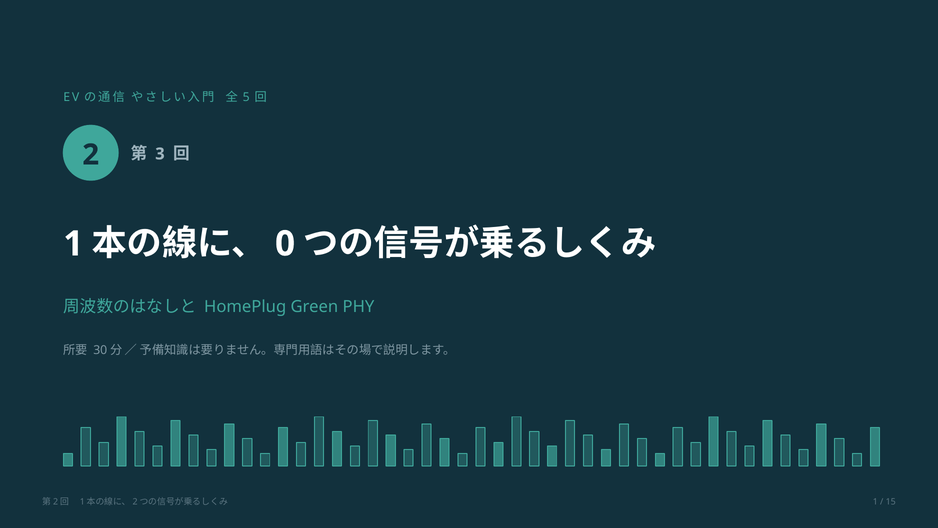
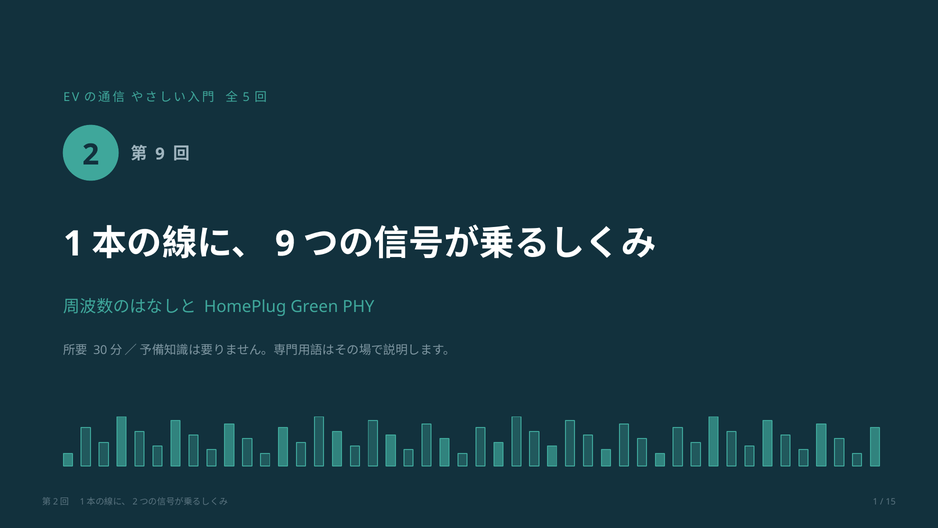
3 at (160, 154): 3 -> 9
0 at (285, 244): 0 -> 9
